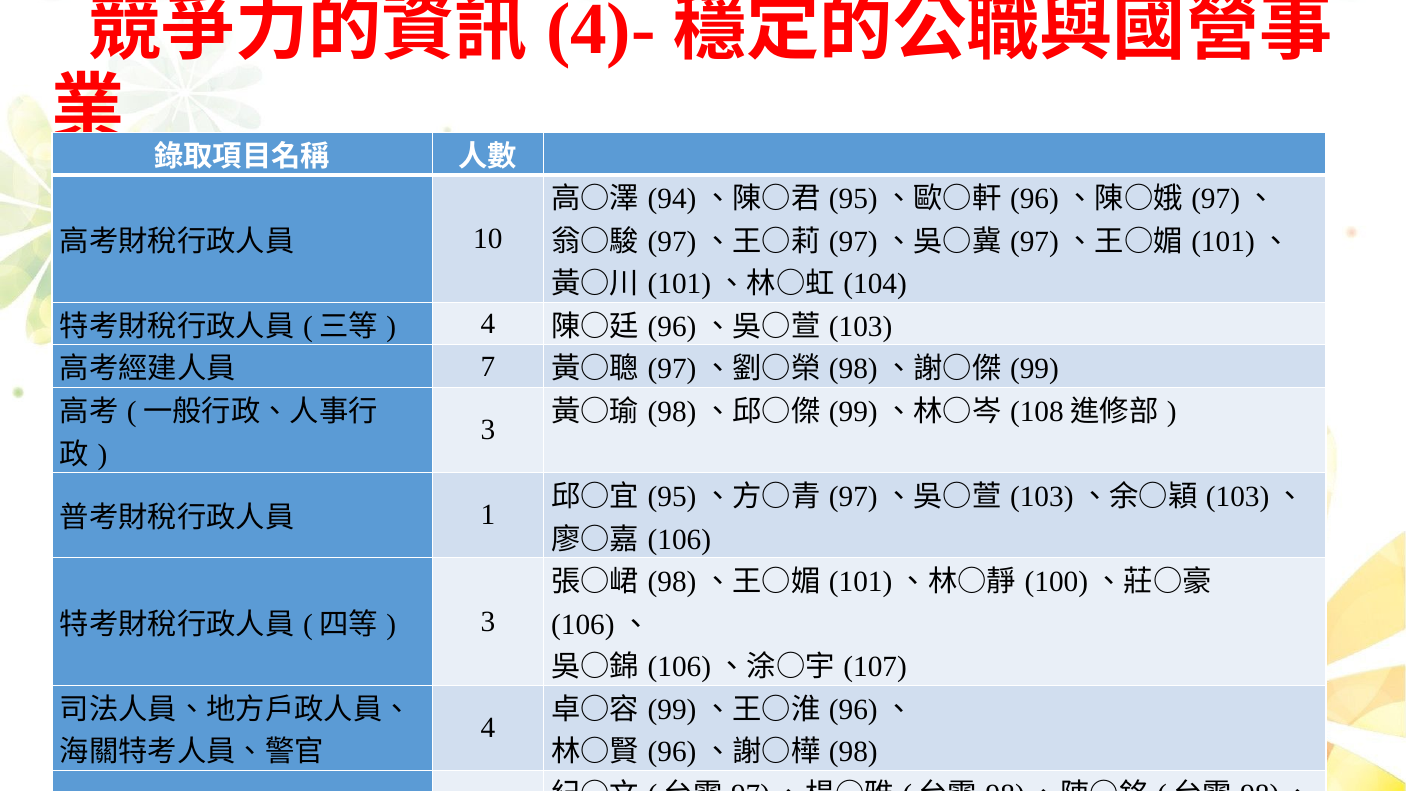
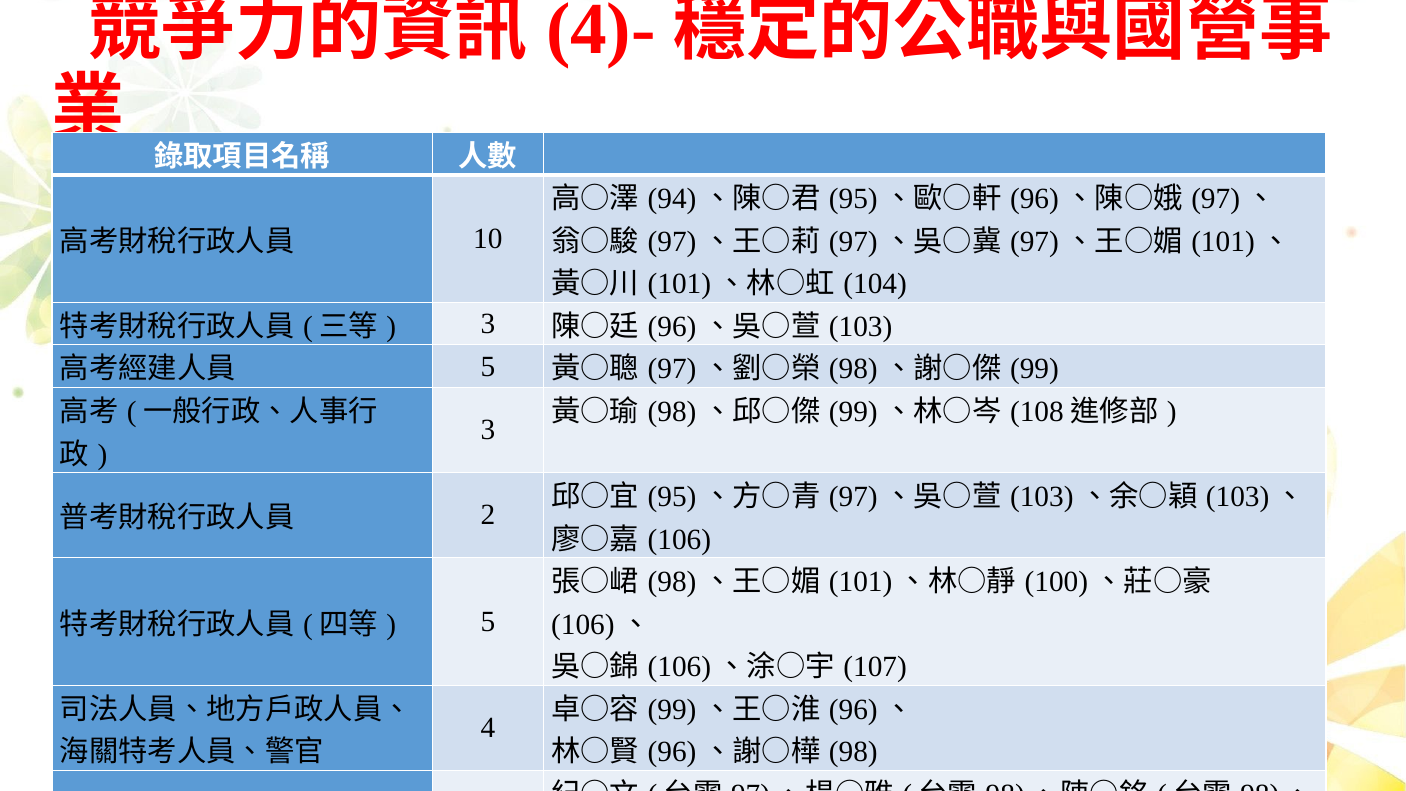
4 at (488, 324): 4 -> 3
7 at (488, 366): 7 -> 5
1: 1 -> 2
3 at (488, 622): 3 -> 5
